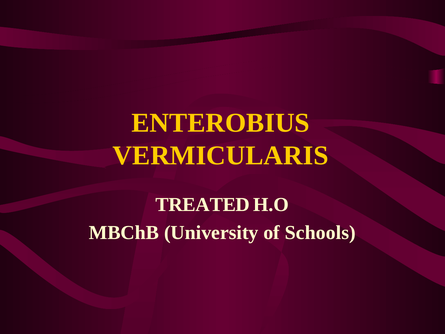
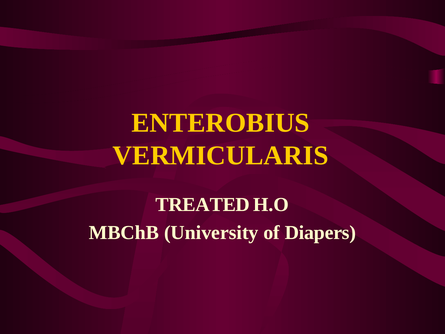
Schools: Schools -> Diapers
